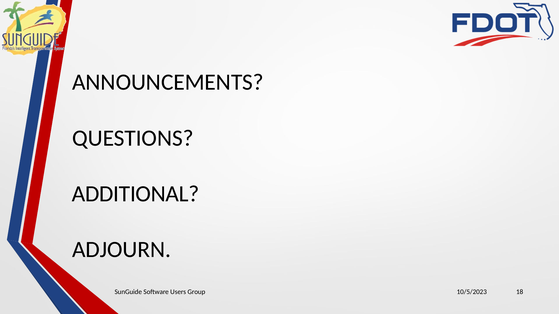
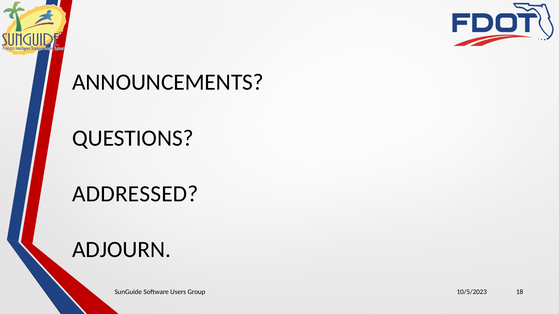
ADDITIONAL: ADDITIONAL -> ADDRESSED
